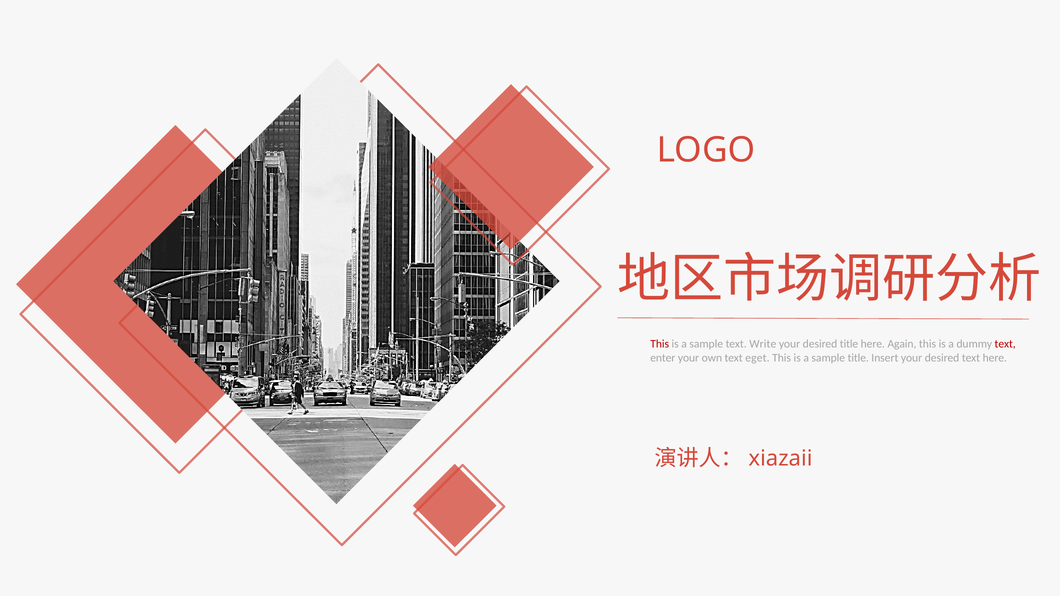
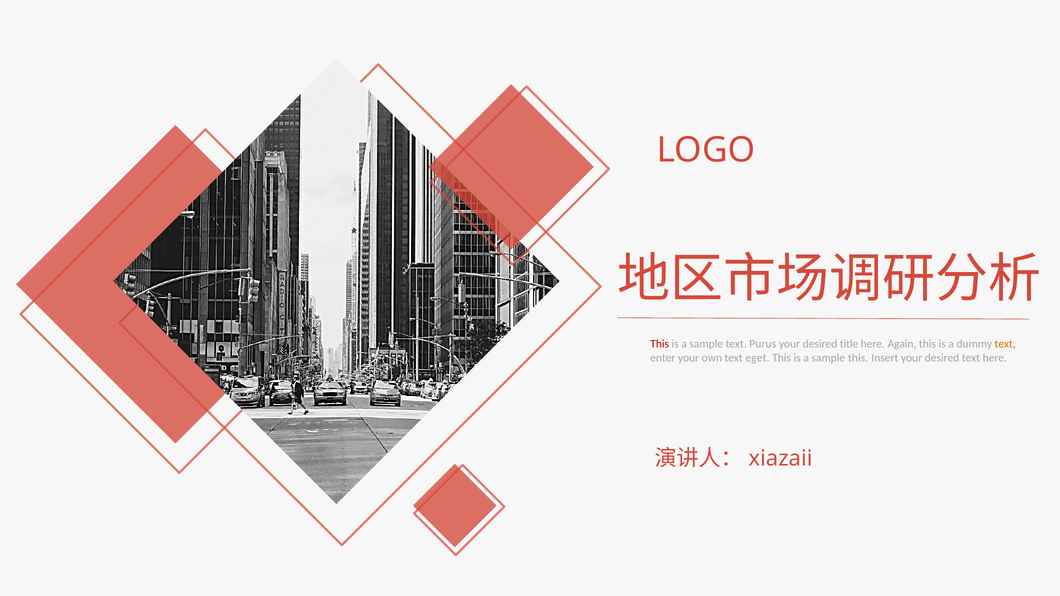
Write: Write -> Purus
text at (1005, 344) colour: red -> orange
sample title: title -> this
